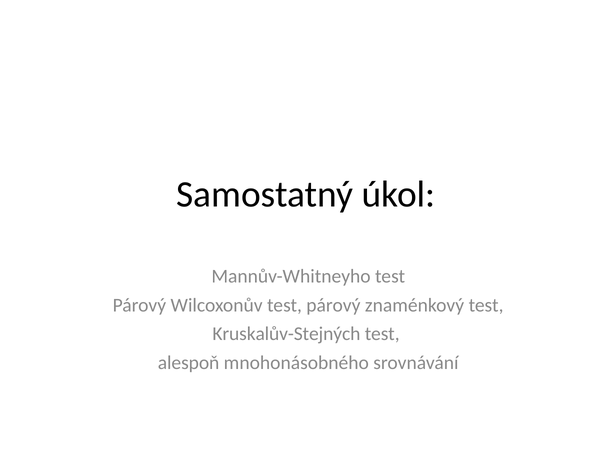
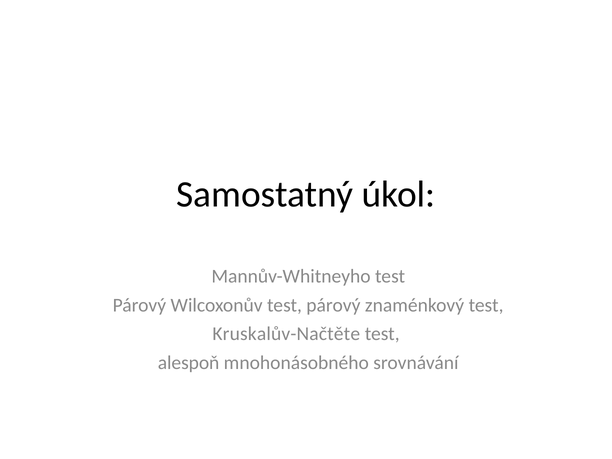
Kruskalův-Stejných: Kruskalův-Stejných -> Kruskalův-Načtěte
